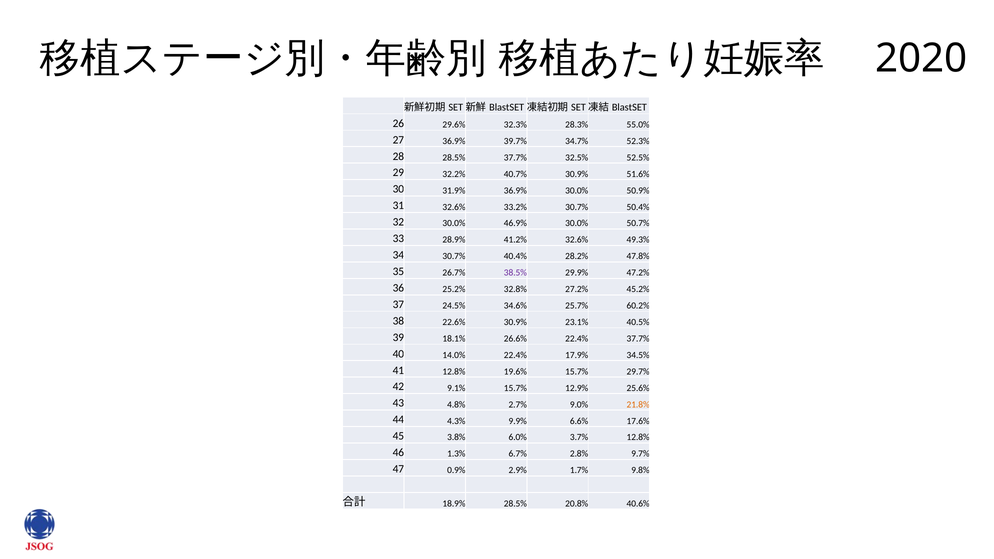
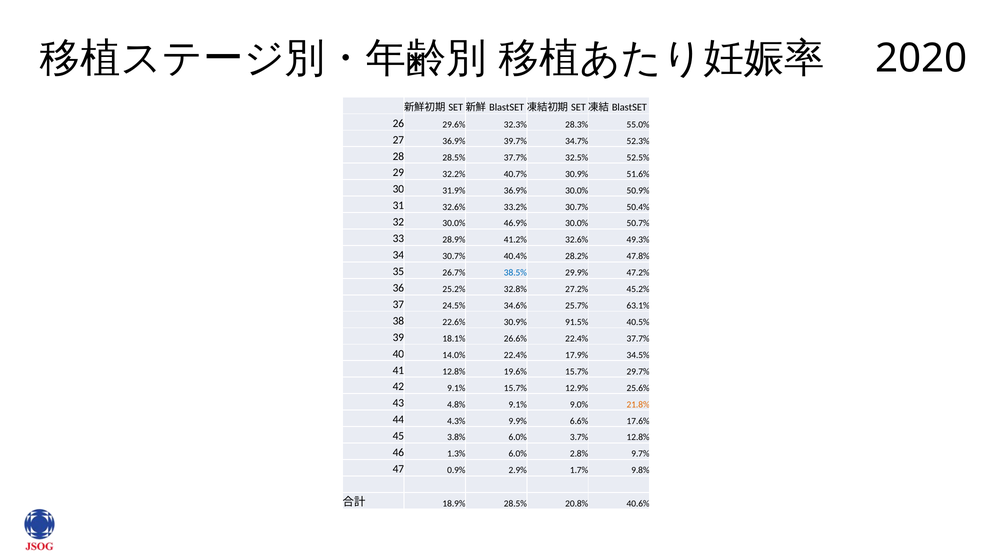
38.5% colour: purple -> blue
60.2%: 60.2% -> 63.1%
23.1%: 23.1% -> 91.5%
4.8% 2.7%: 2.7% -> 9.1%
1.3% 6.7%: 6.7% -> 6.0%
